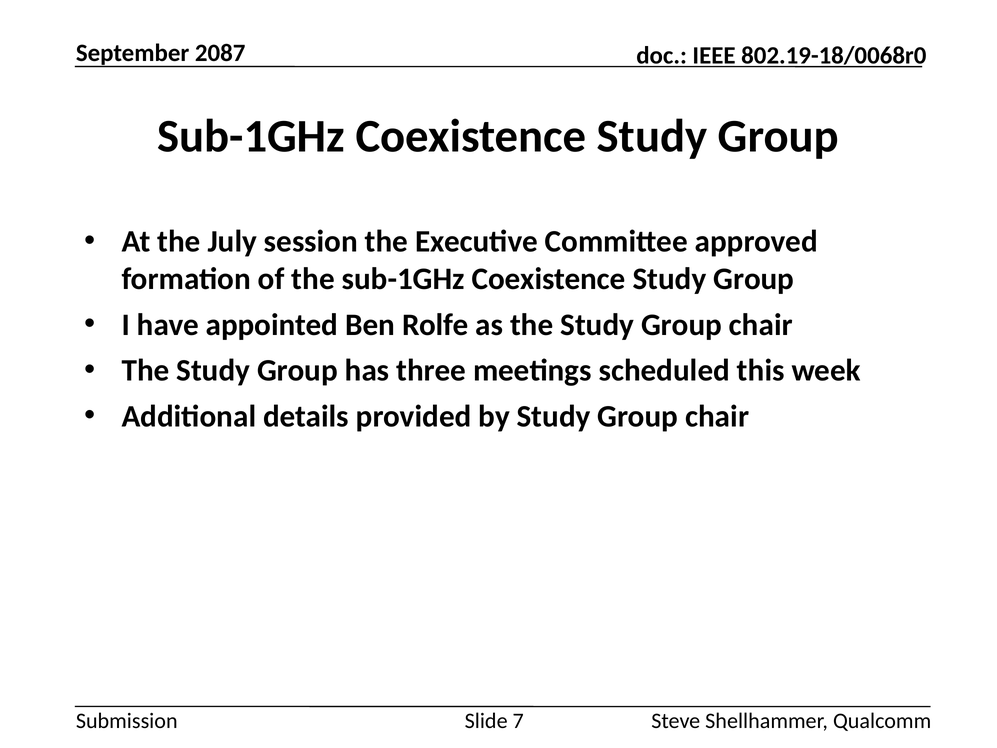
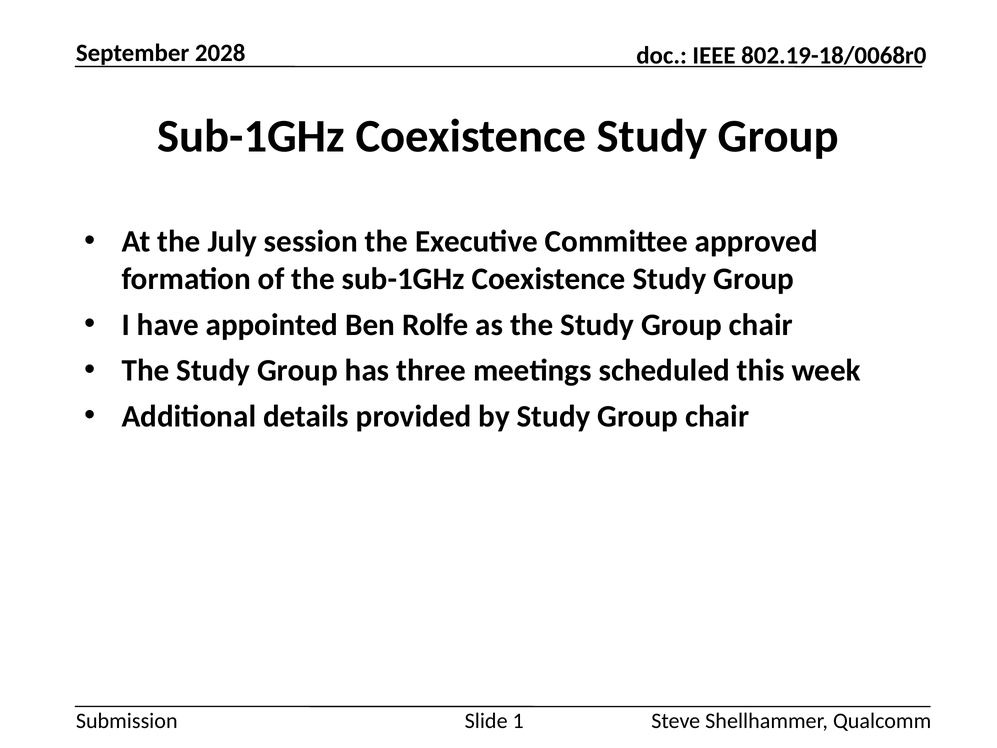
2087: 2087 -> 2028
7: 7 -> 1
